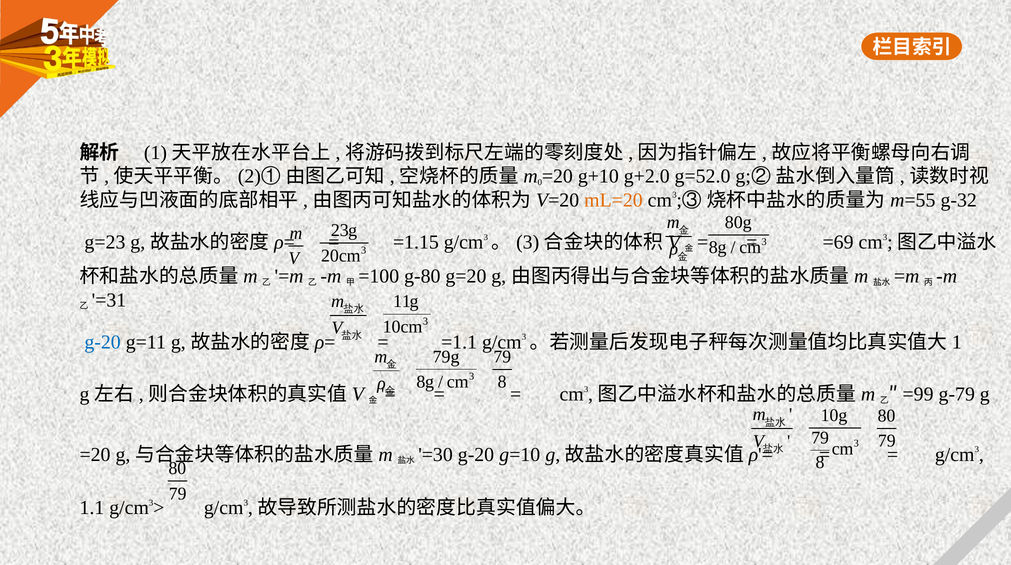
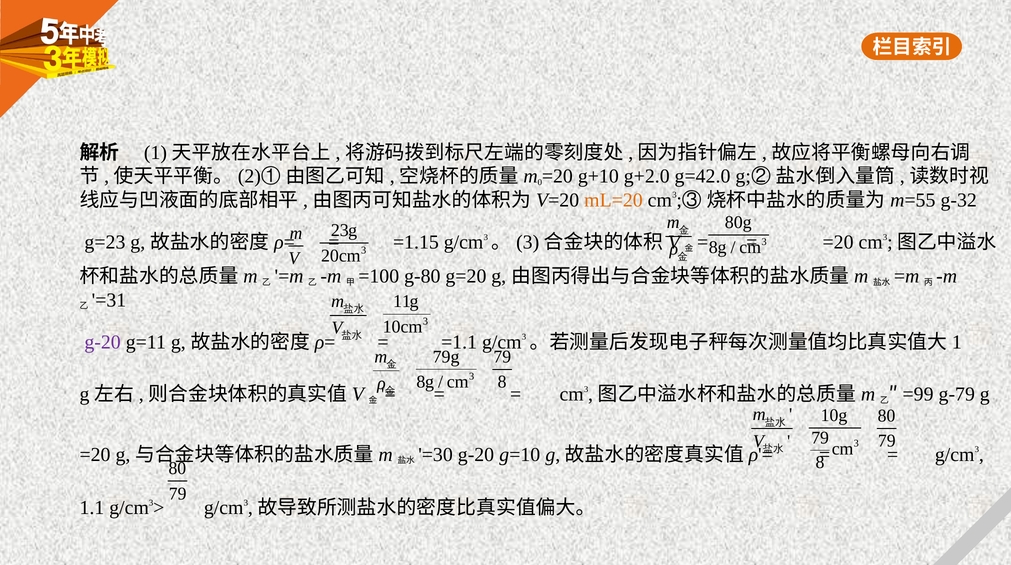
g=52.0: g=52.0 -> g=42.0
=69 at (838, 242): =69 -> =20
g-20 at (103, 342) colour: blue -> purple
